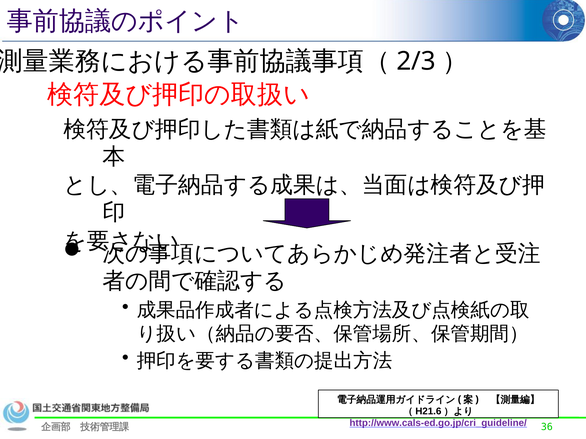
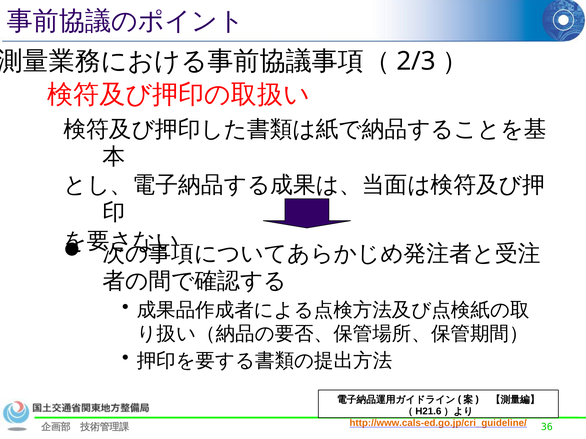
http://www.cals-ed.go.jp/cri_guideline/ colour: purple -> orange
